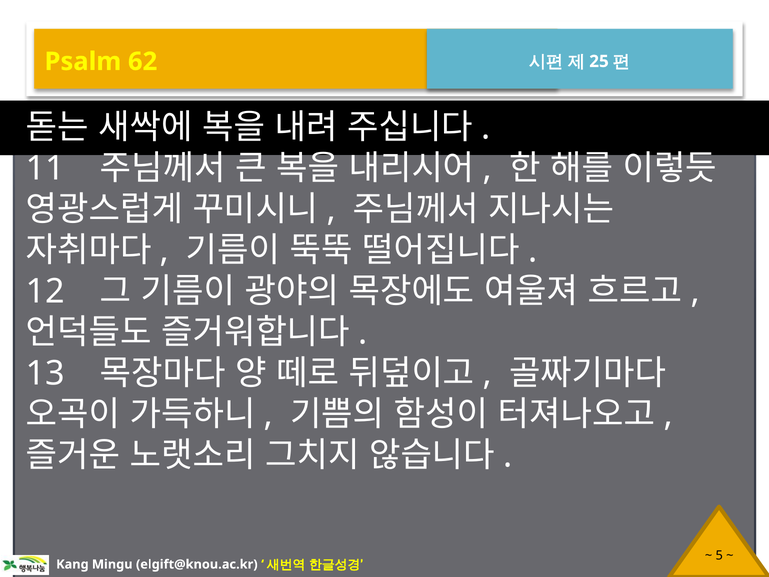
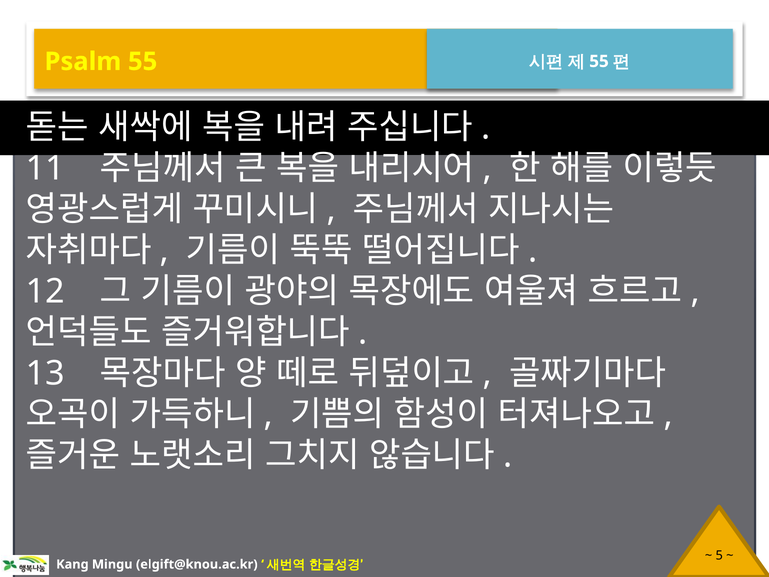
Psalm 62: 62 -> 55
25 at (599, 61): 25 -> 55
